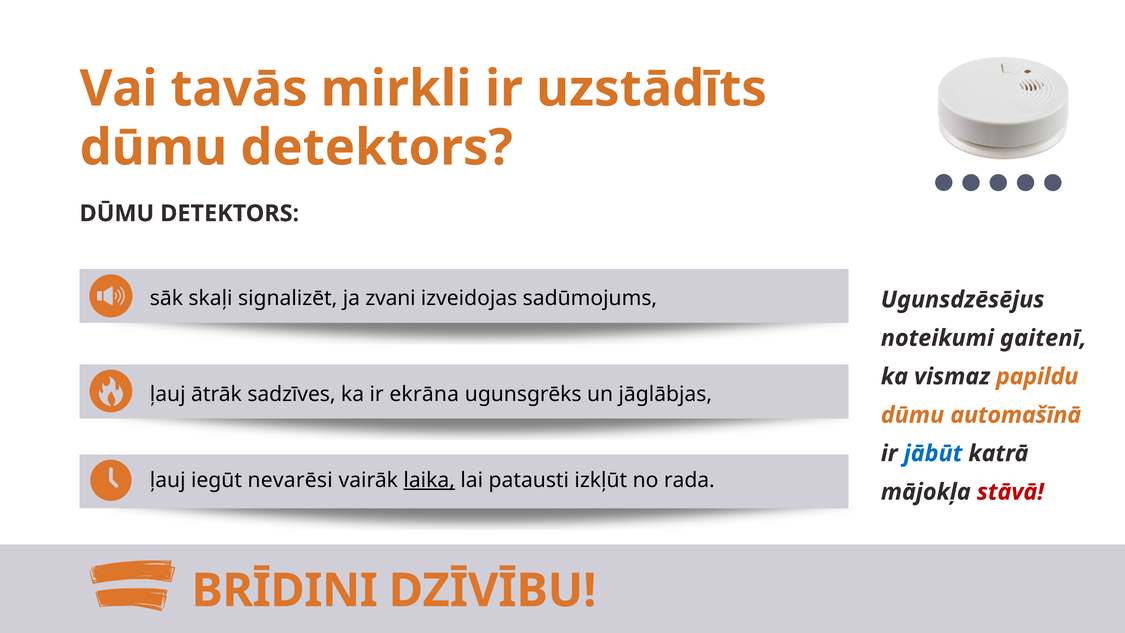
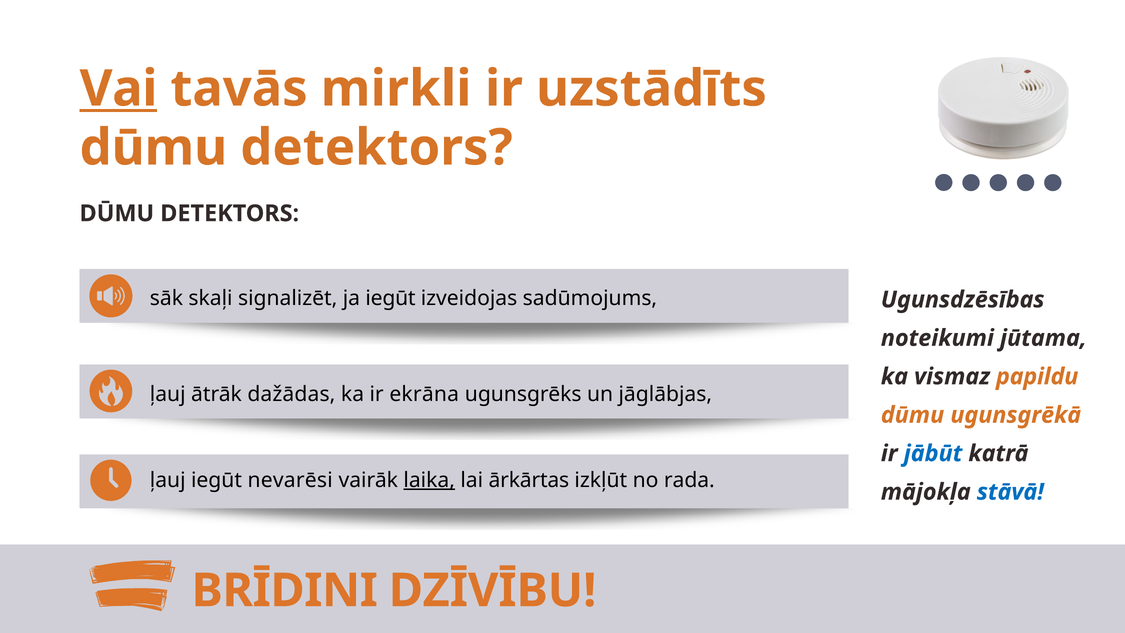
Vai underline: none -> present
ja zvani: zvani -> iegūt
Ugunsdzēsējus: Ugunsdzēsējus -> Ugunsdzēsības
gaitenī: gaitenī -> jūtama
sadzīves: sadzīves -> dažādas
automašīnā: automašīnā -> ugunsgrēkā
patausti: patausti -> ārkārtas
stāvā colour: red -> blue
